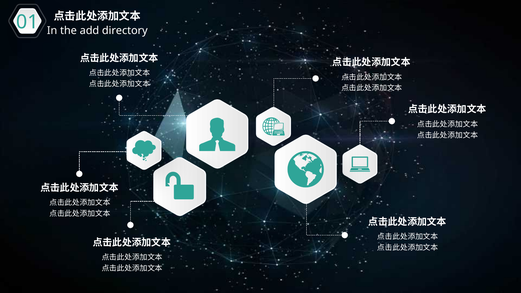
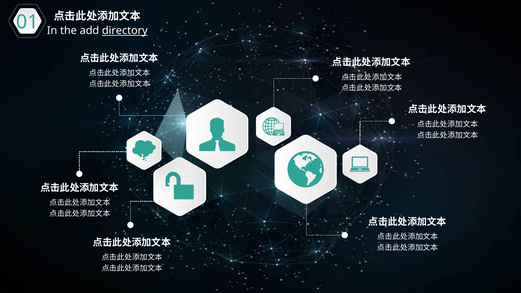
directory underline: none -> present
